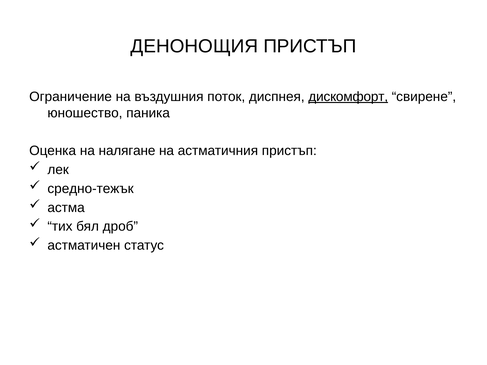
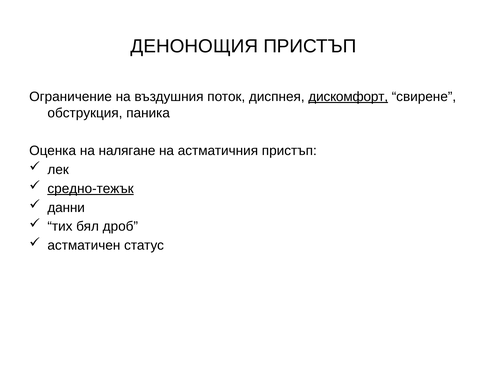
юношество: юношество -> обструкция
средно-тежък underline: none -> present
астма: астма -> данни
